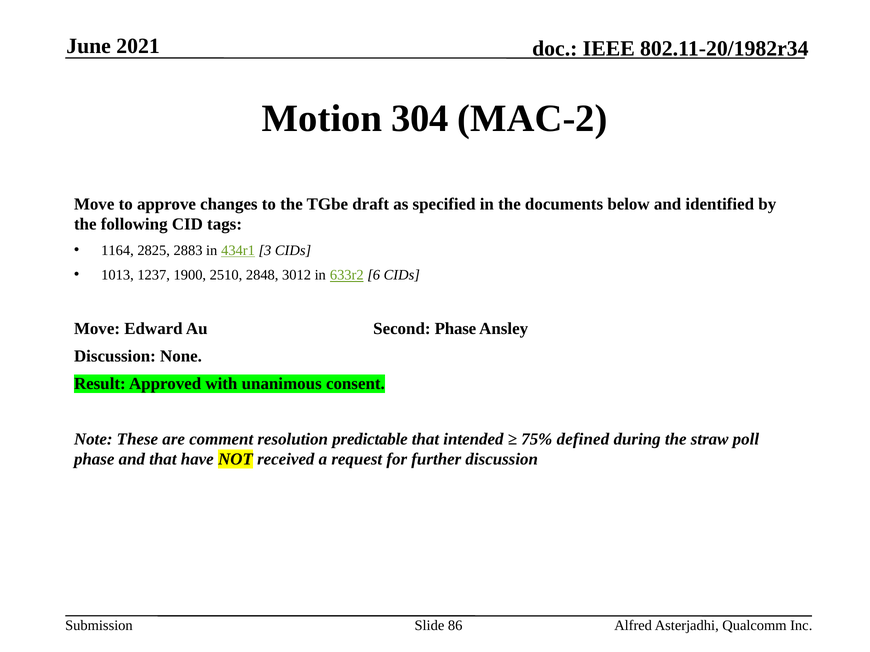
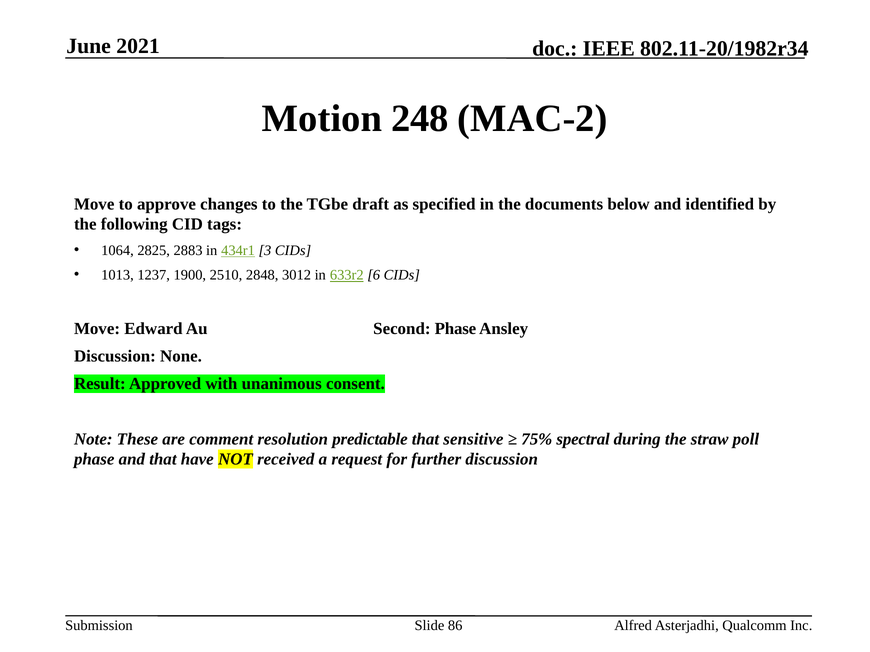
304: 304 -> 248
1164: 1164 -> 1064
intended: intended -> sensitive
defined: defined -> spectral
